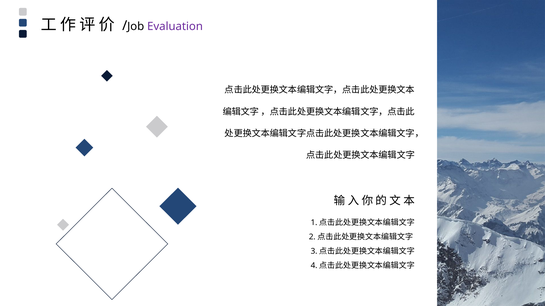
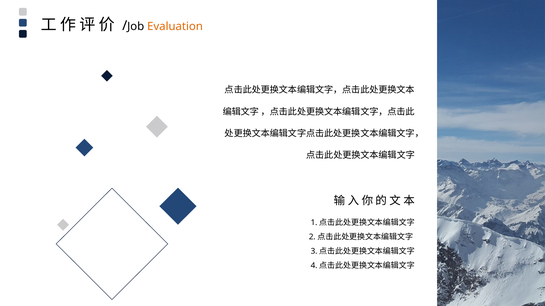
Evaluation colour: purple -> orange
